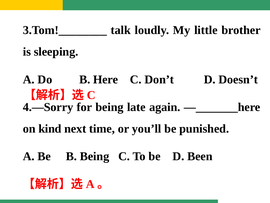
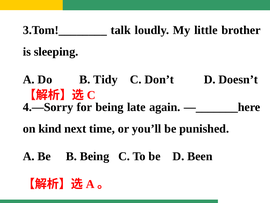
Here: Here -> Tidy
